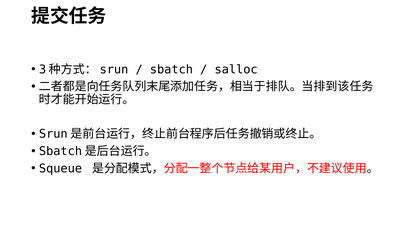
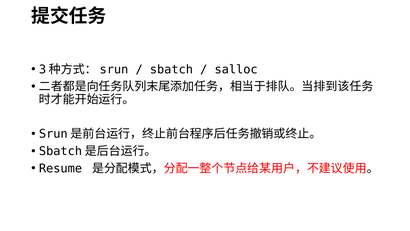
Squeue: Squeue -> Resume
